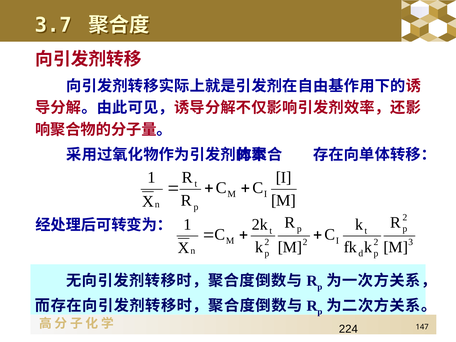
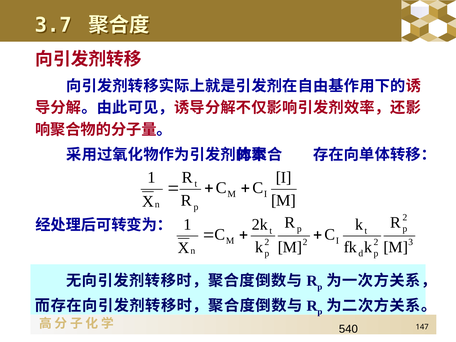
224: 224 -> 540
